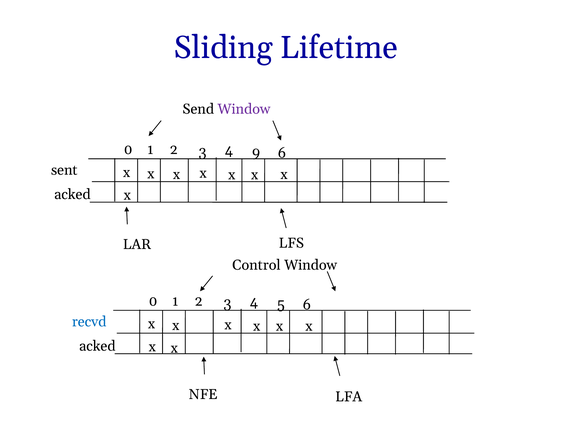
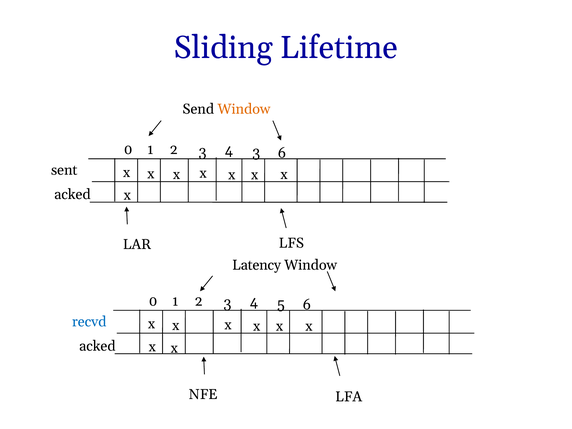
Window at (244, 109) colour: purple -> orange
4 9: 9 -> 3
Control: Control -> Latency
